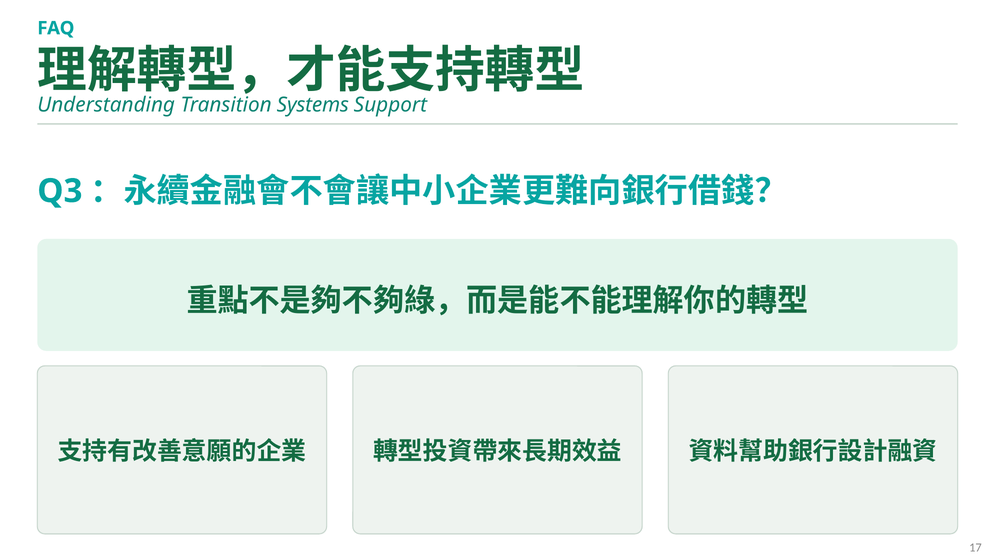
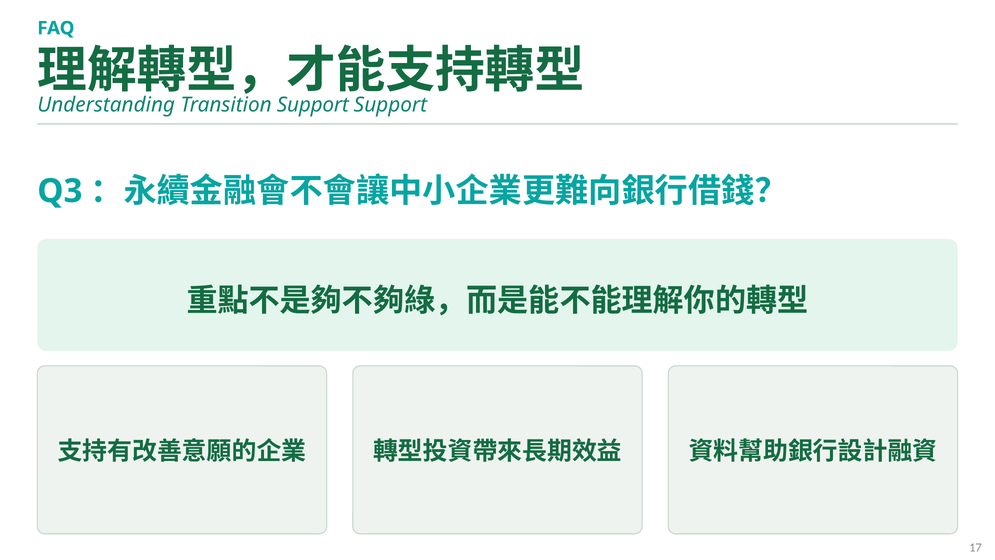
Transition Systems: Systems -> Support
